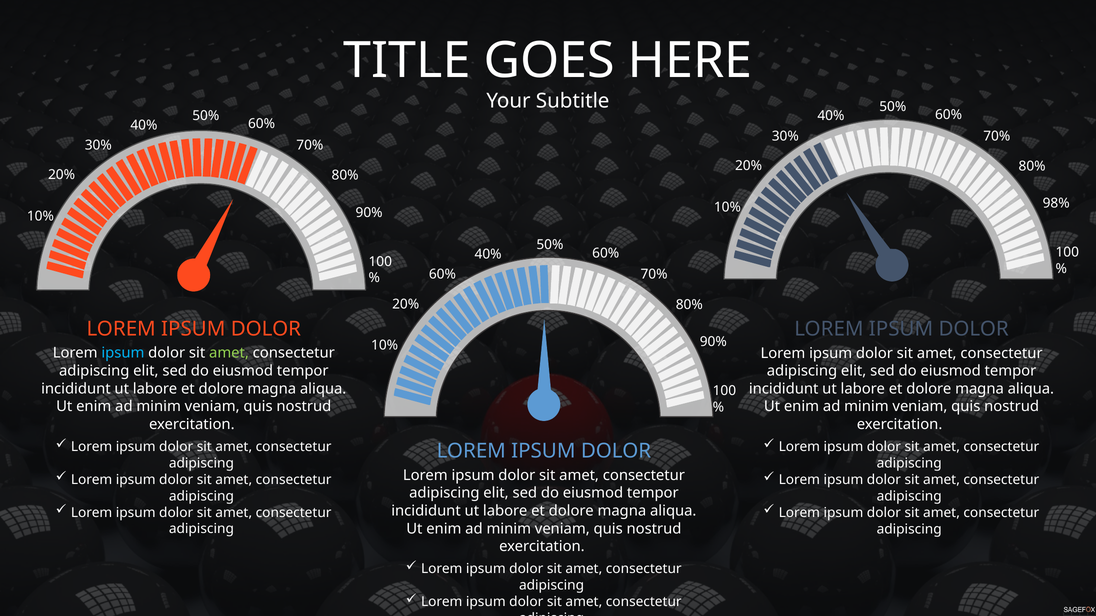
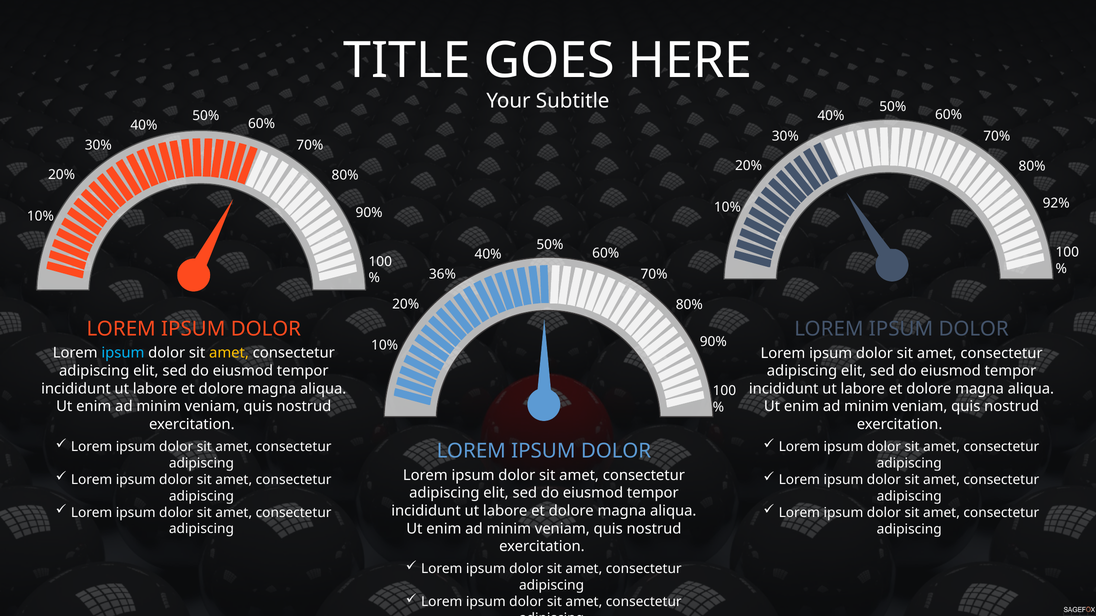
98%: 98% -> 92%
60% at (442, 275): 60% -> 36%
amet at (229, 353) colour: light green -> yellow
